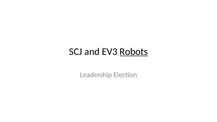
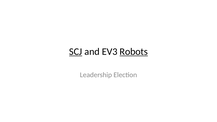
SCJ underline: none -> present
